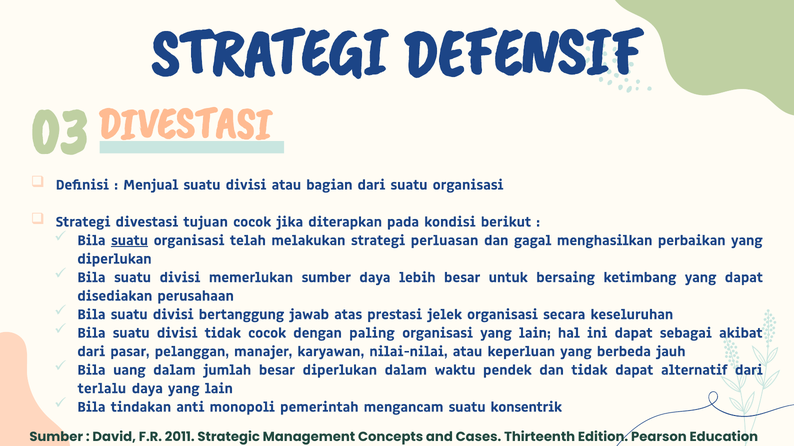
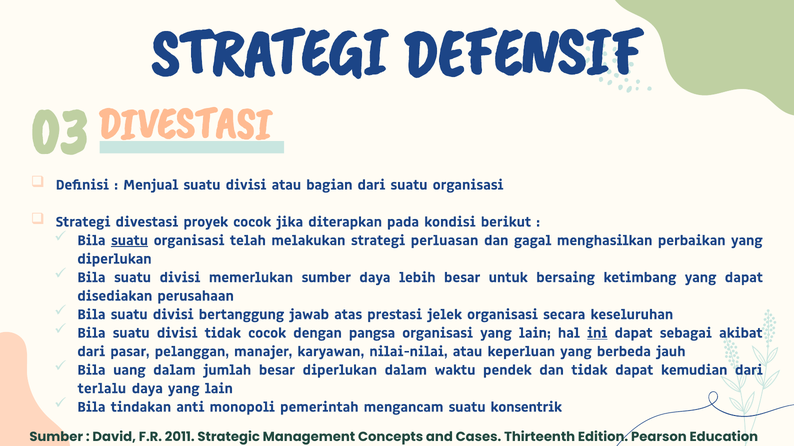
tujuan: tujuan -> proyek
paling: paling -> pangsa
ini underline: none -> present
alternatif: alternatif -> kemudian
